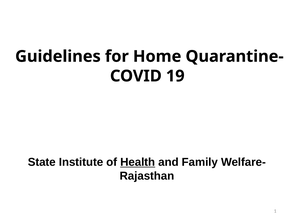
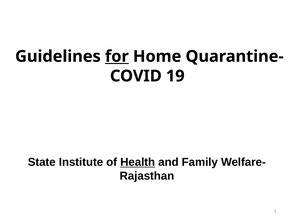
for underline: none -> present
